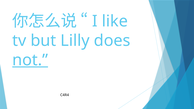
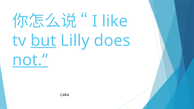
but underline: none -> present
